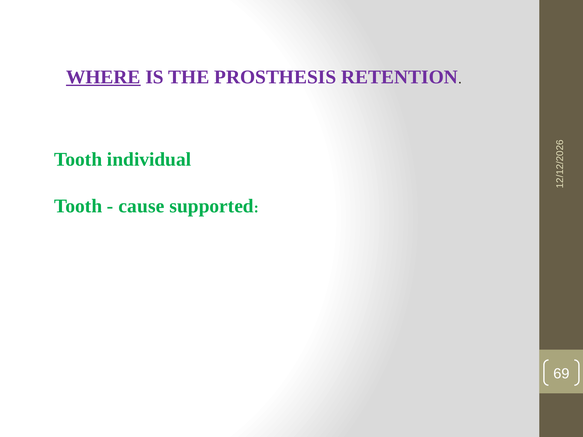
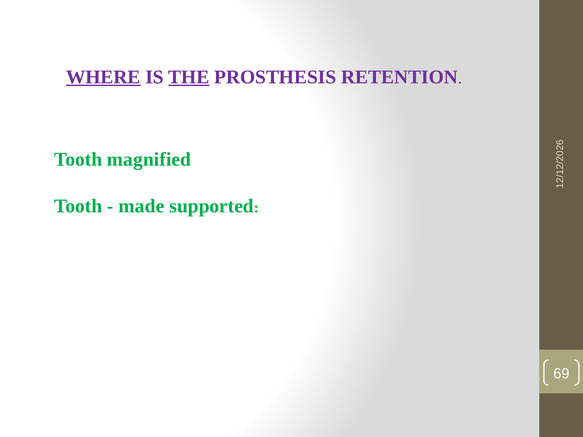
THE underline: none -> present
individual: individual -> magnified
cause: cause -> made
